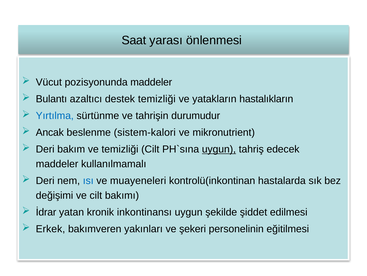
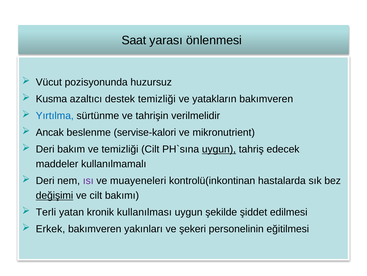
pozisyonunda maddeler: maddeler -> huzursuz
Bulantı: Bulantı -> Kusma
yatakların hastalıkların: hastalıkların -> bakımveren
durumudur: durumudur -> verilmelidir
sistem-kalori: sistem-kalori -> servise-kalori
ısı colour: blue -> purple
değişimi underline: none -> present
İdrar: İdrar -> Terli
inkontinansı: inkontinansı -> kullanılması
